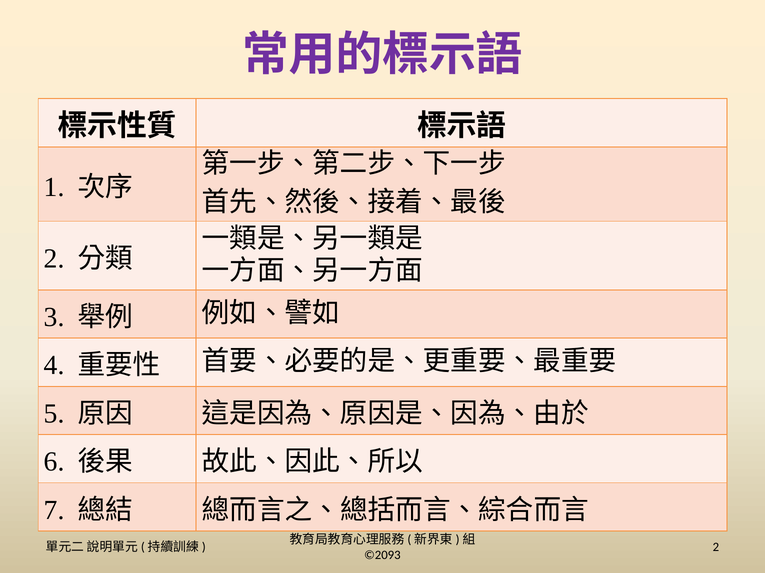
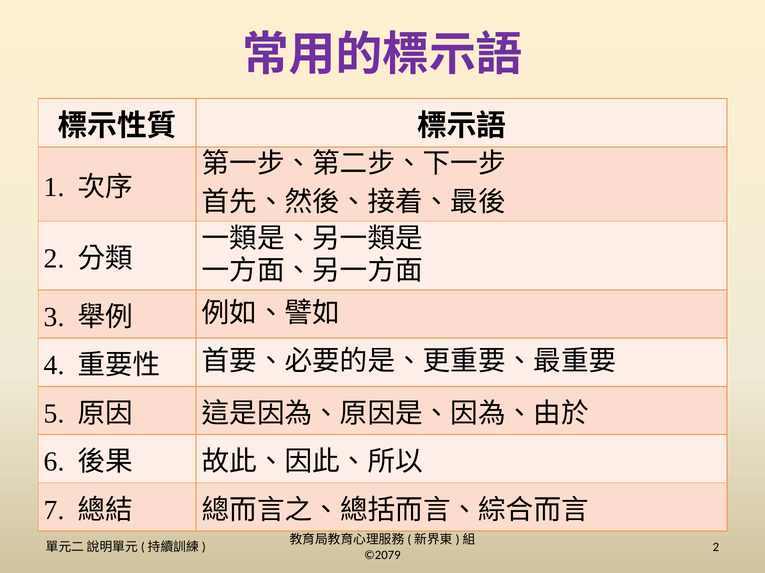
©2093: ©2093 -> ©2079
